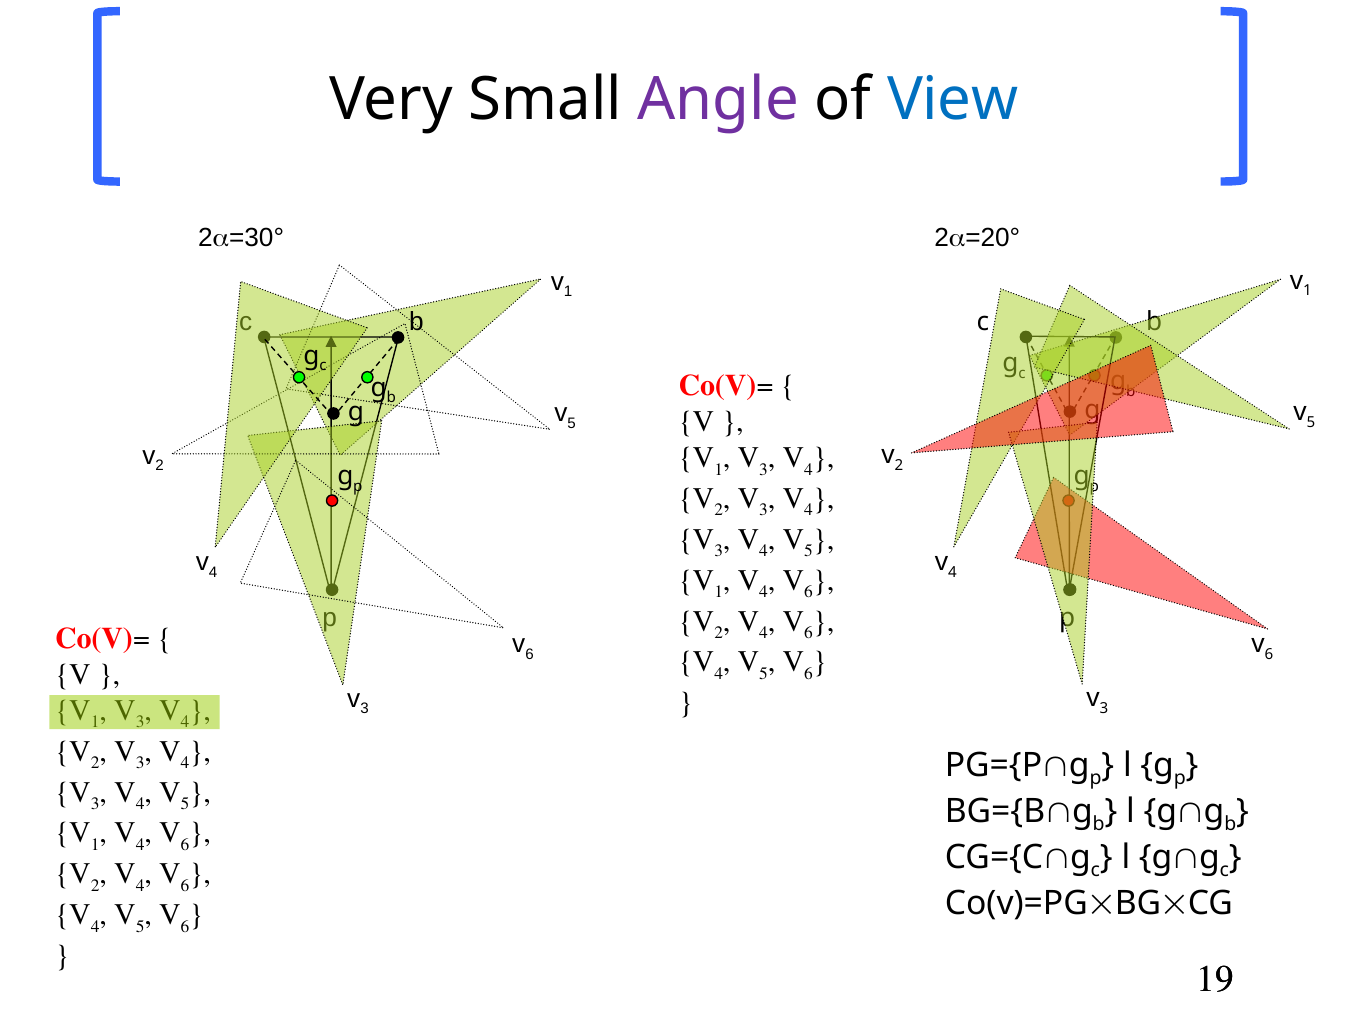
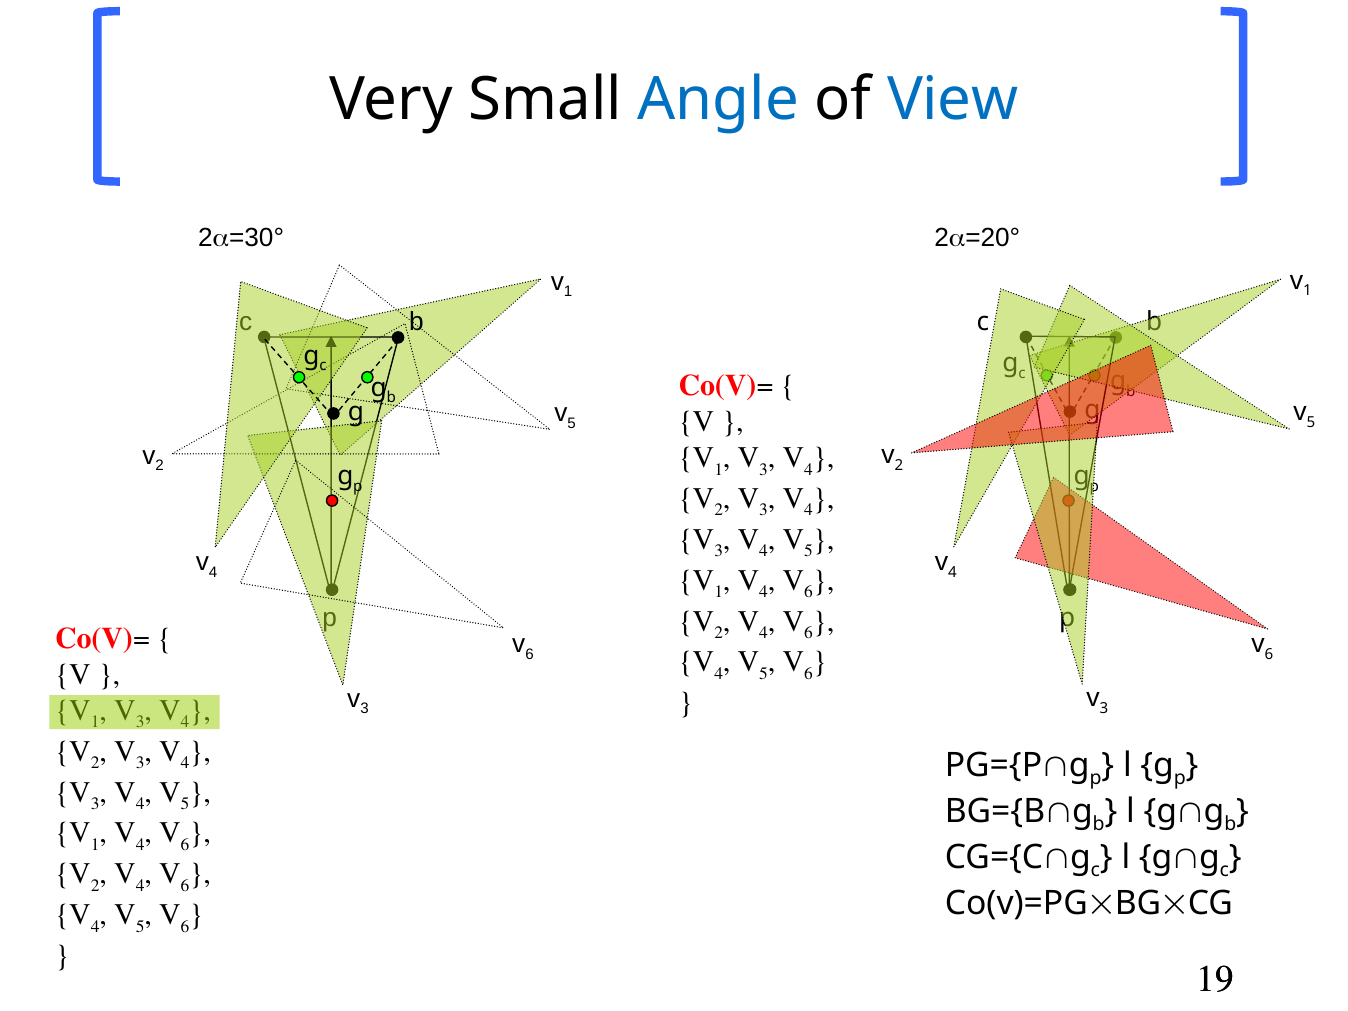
Angle colour: purple -> blue
